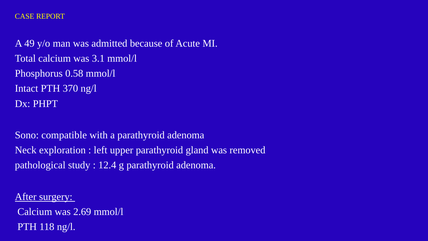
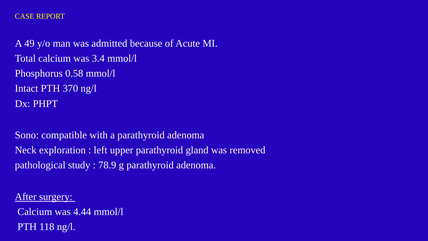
3.1: 3.1 -> 3.4
12.4: 12.4 -> 78.9
2.69: 2.69 -> 4.44
